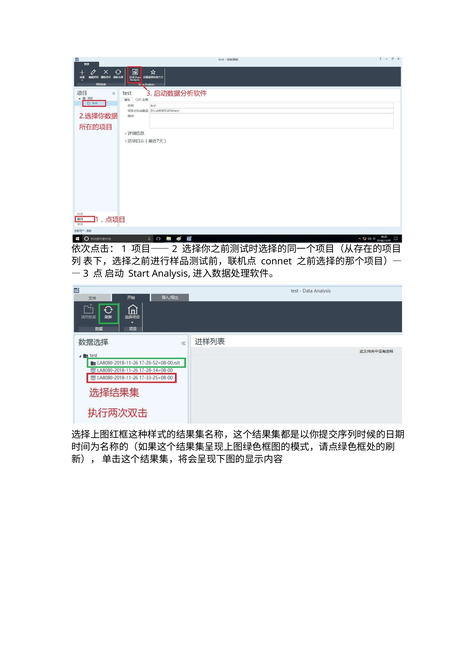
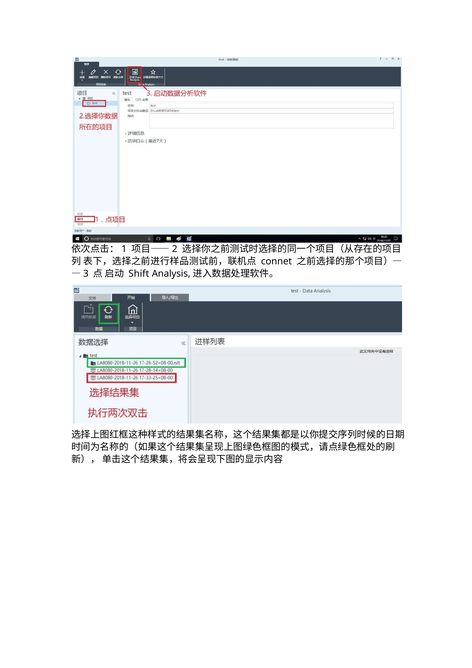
Start: Start -> Shift
